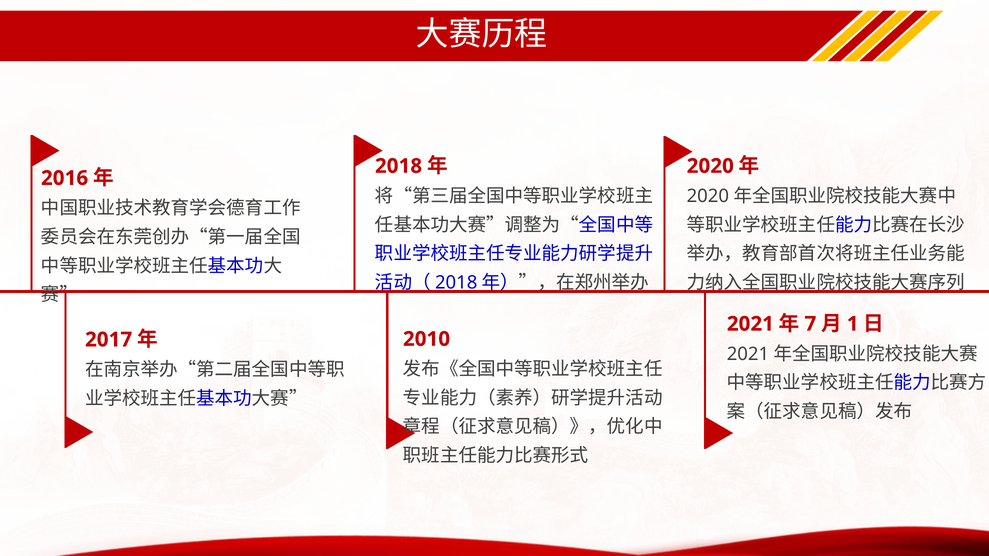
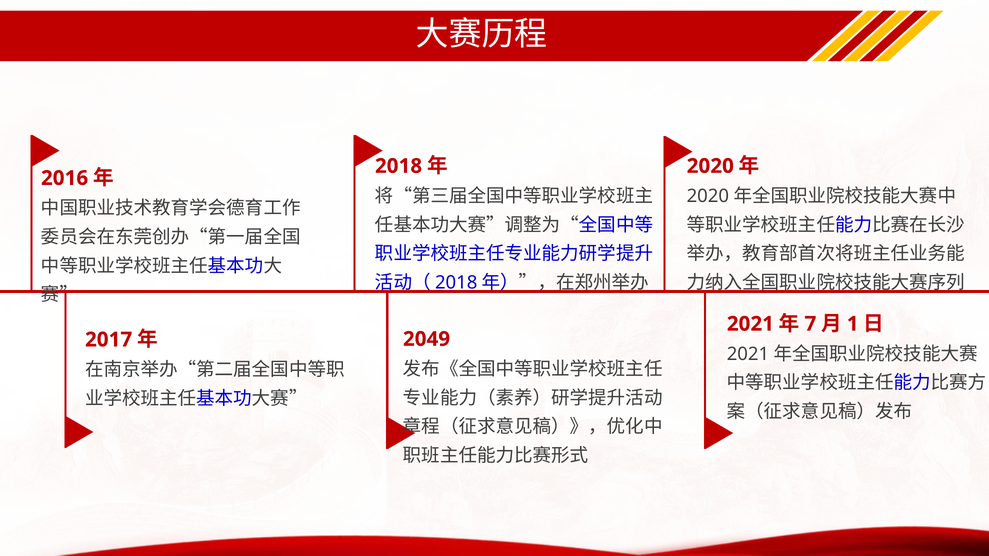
2010: 2010 -> 2049
